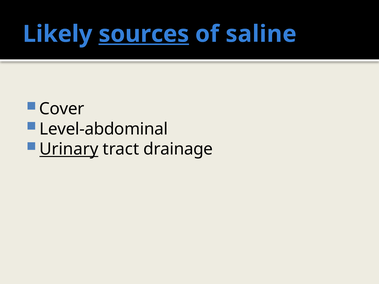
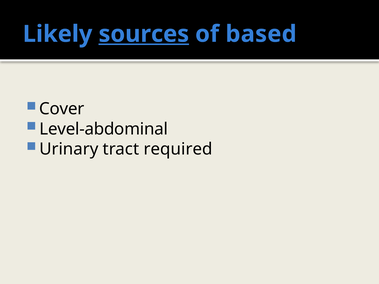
saline: saline -> based
Urinary underline: present -> none
drainage: drainage -> required
